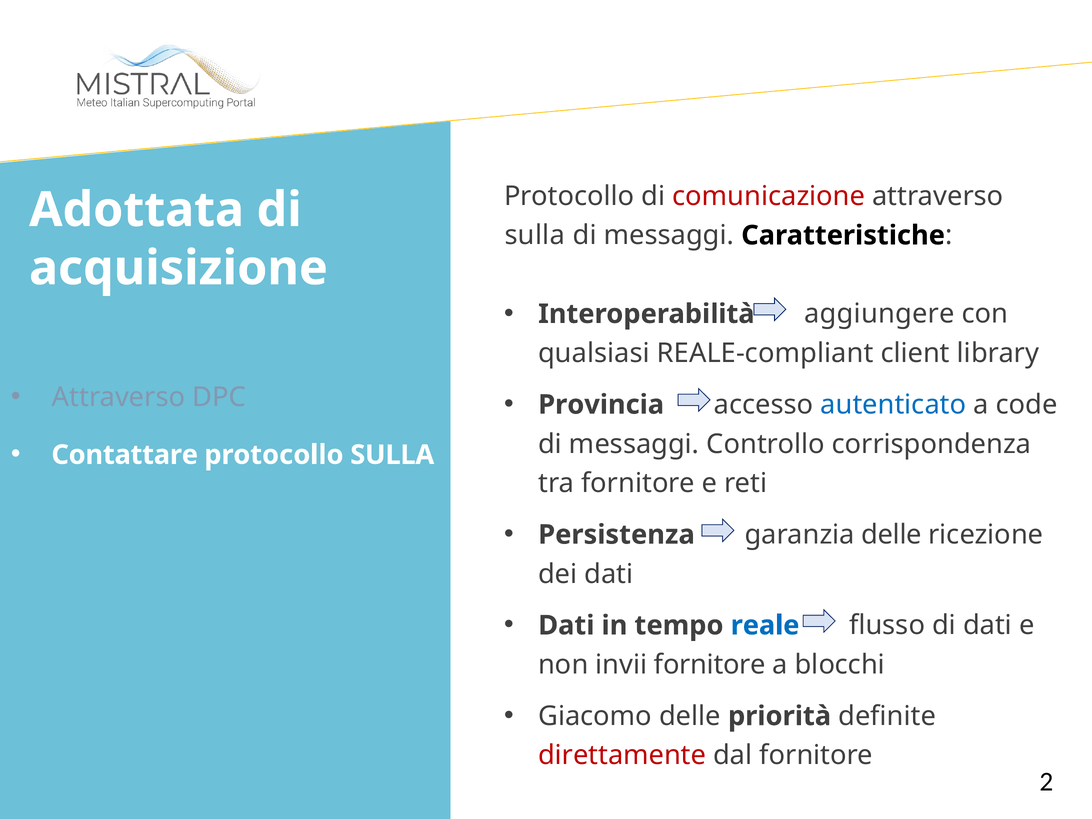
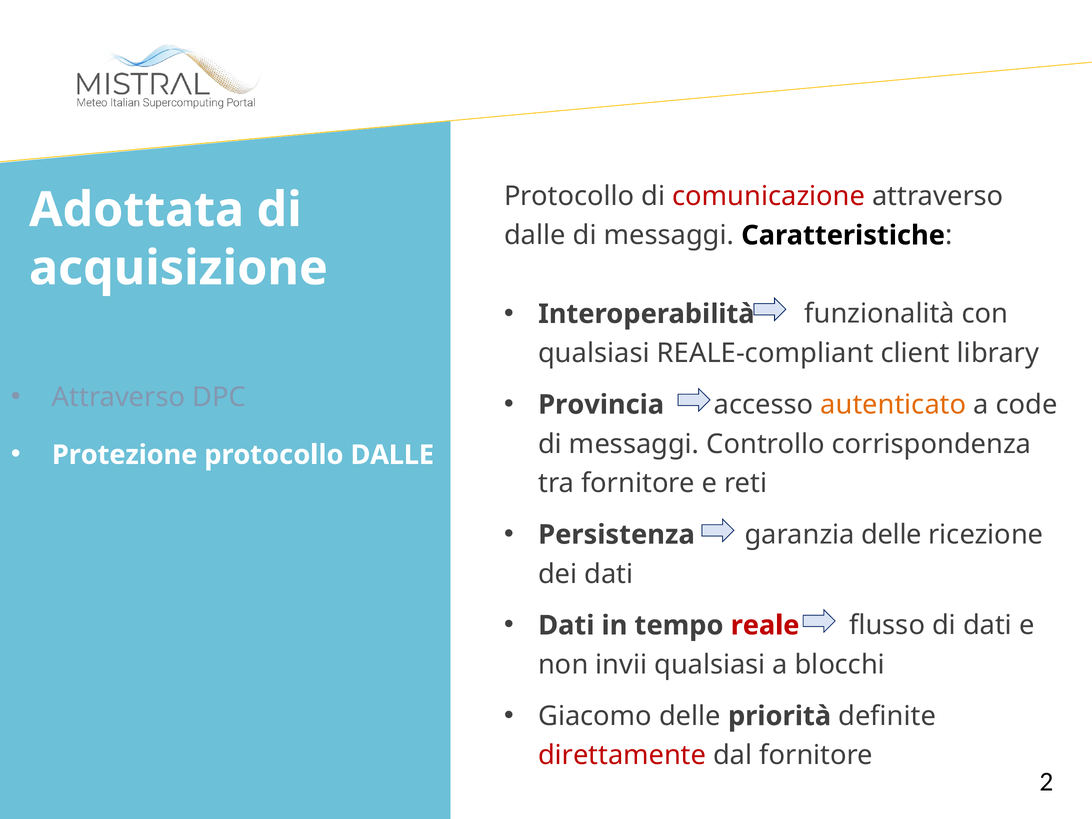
sulla at (535, 235): sulla -> dalle
aggiungere: aggiungere -> funzionalità
autenticato colour: blue -> orange
Contattare: Contattare -> Protezione
protocollo SULLA: SULLA -> DALLE
reale colour: blue -> red
invii fornitore: fornitore -> qualsiasi
